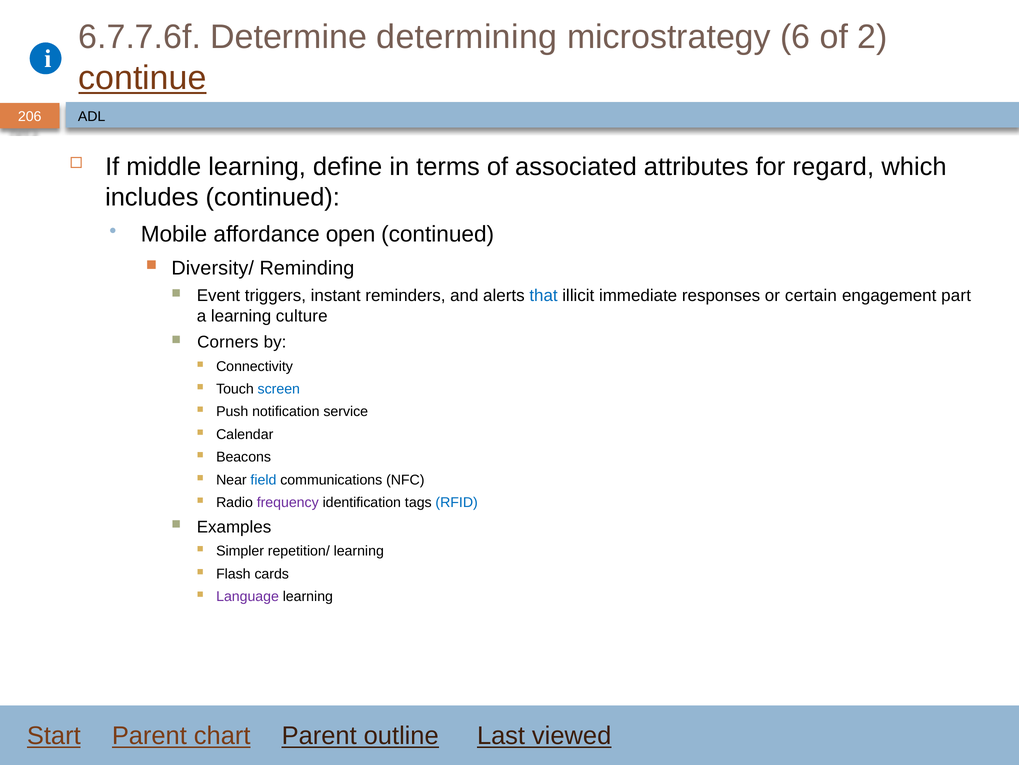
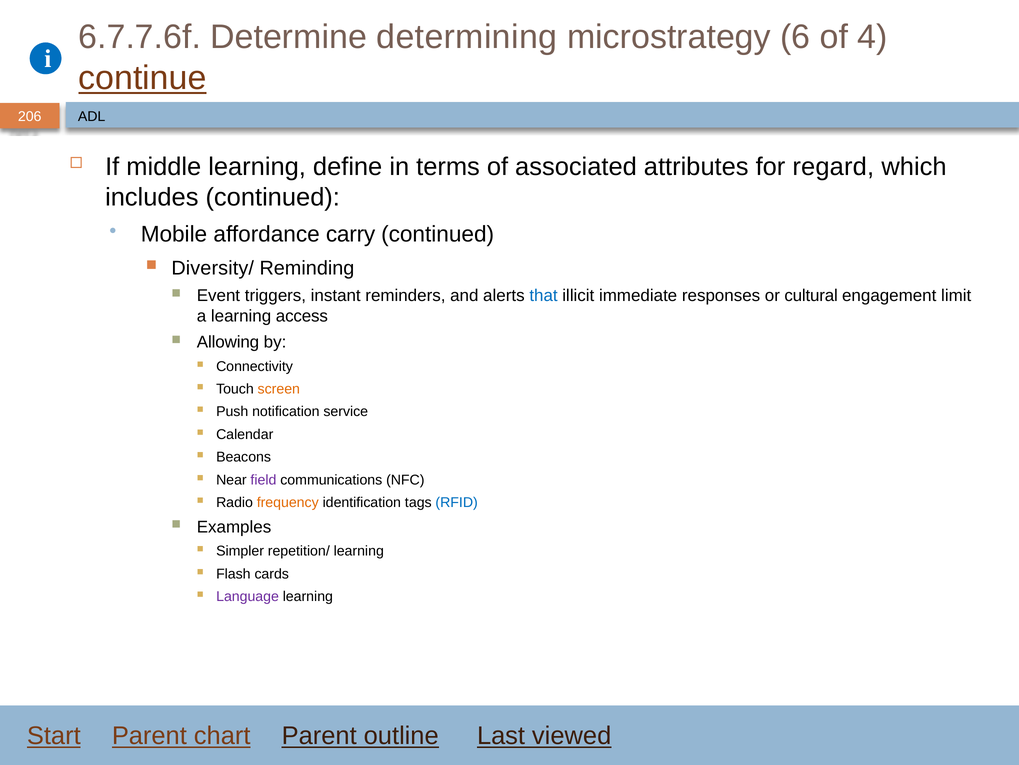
2: 2 -> 4
open: open -> carry
certain: certain -> cultural
part: part -> limit
culture: culture -> access
Corners: Corners -> Allowing
screen colour: blue -> orange
field colour: blue -> purple
frequency colour: purple -> orange
